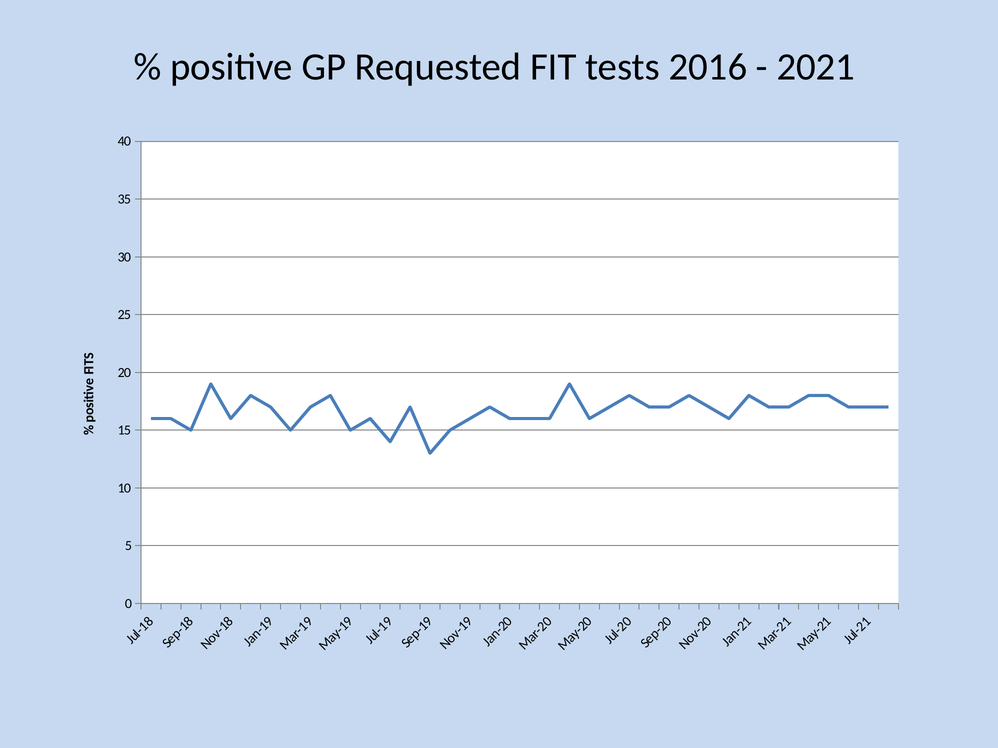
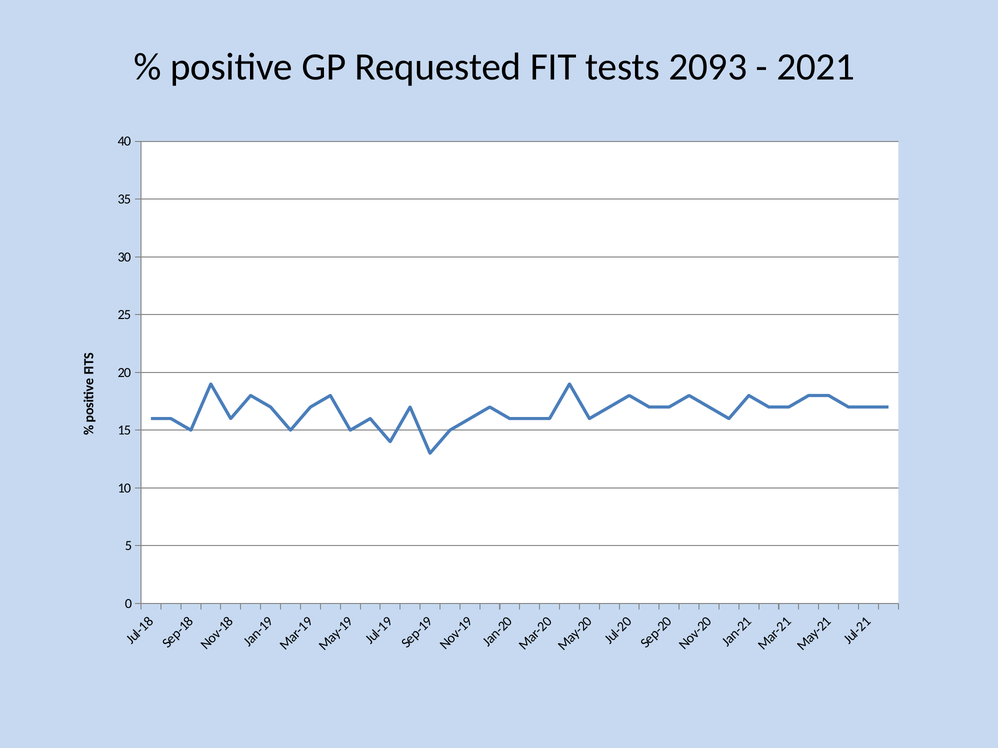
2016: 2016 -> 2093
